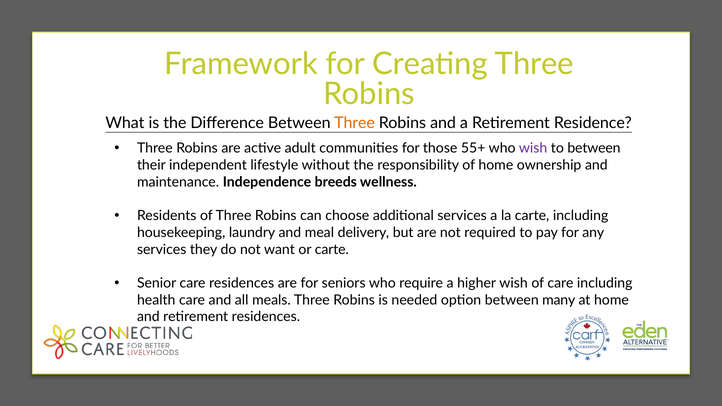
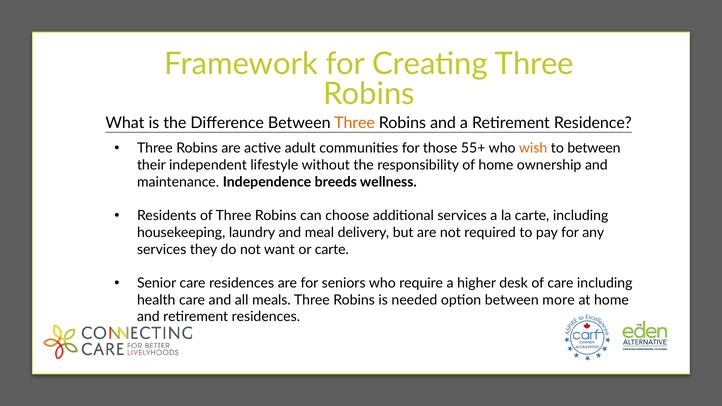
wish at (533, 148) colour: purple -> orange
higher wish: wish -> desk
many: many -> more
